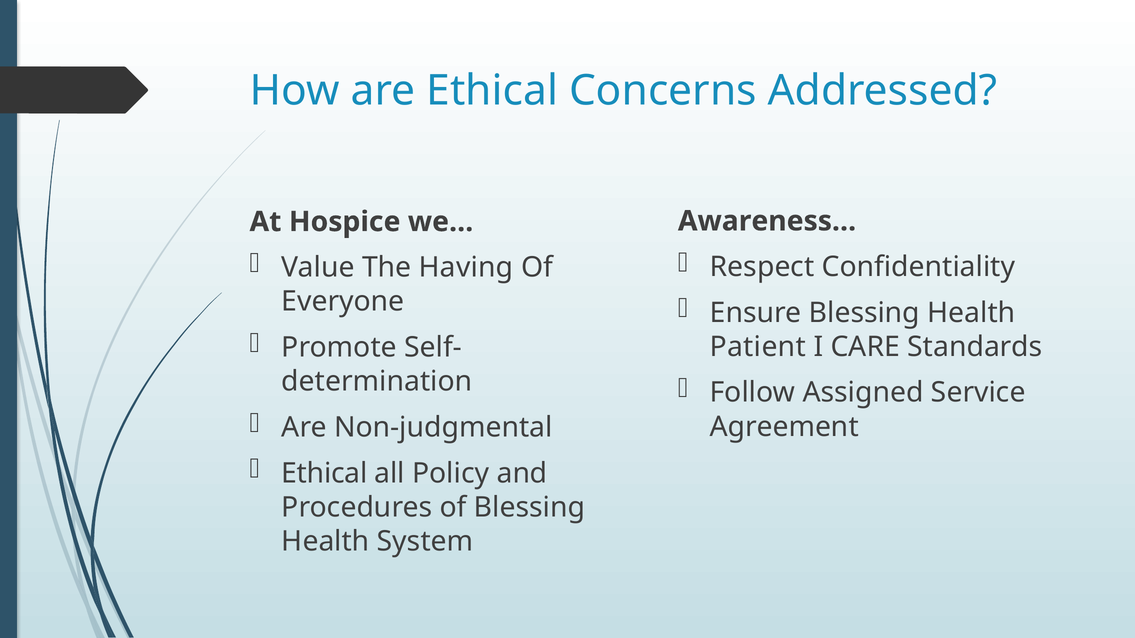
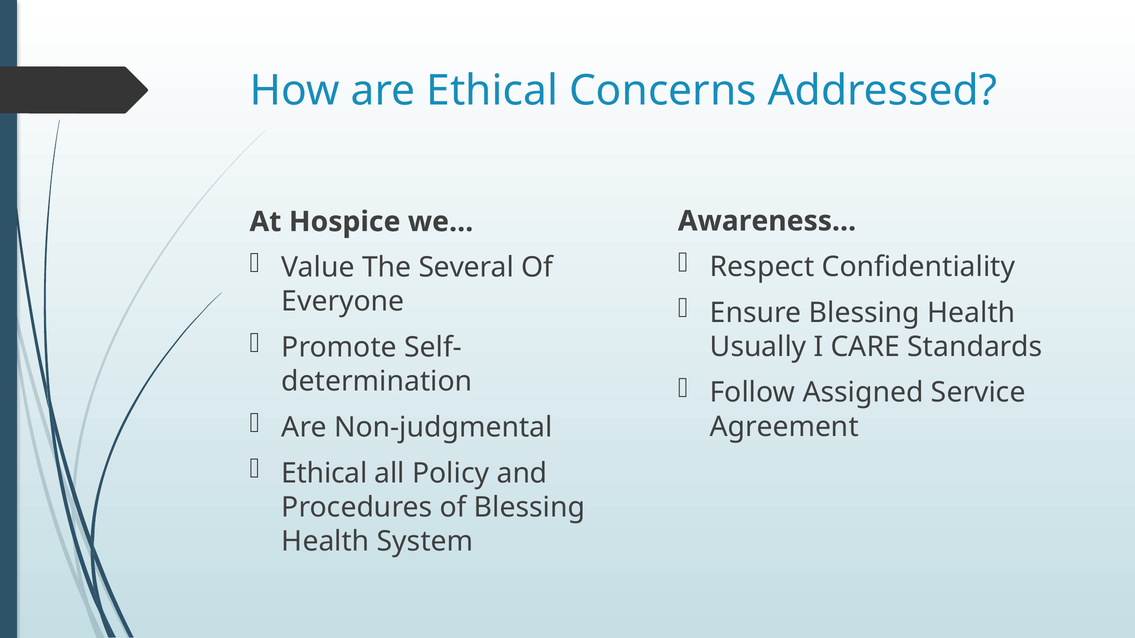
Having: Having -> Several
Patient: Patient -> Usually
